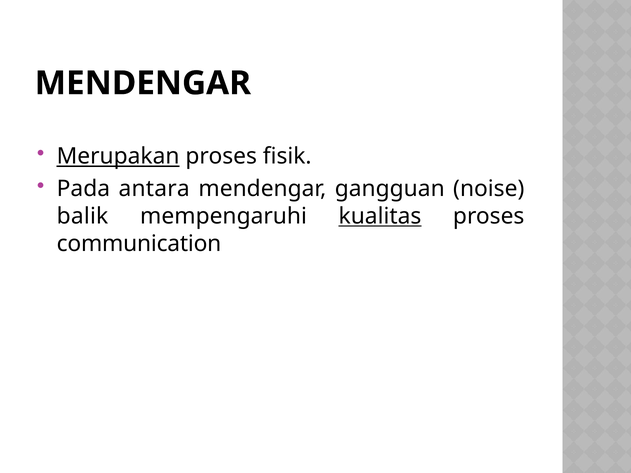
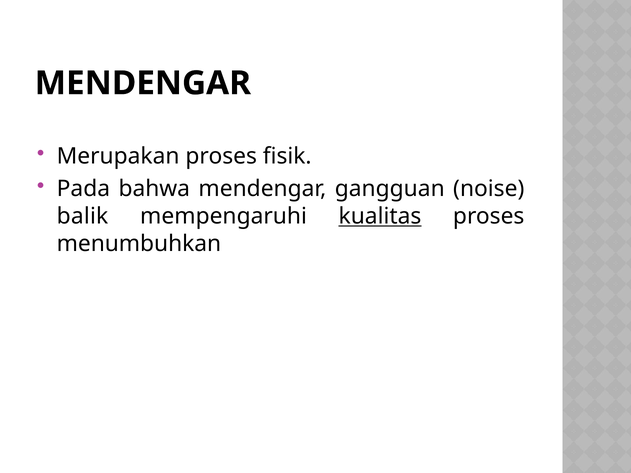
Merupakan underline: present -> none
antara: antara -> bahwa
communication: communication -> menumbuhkan
